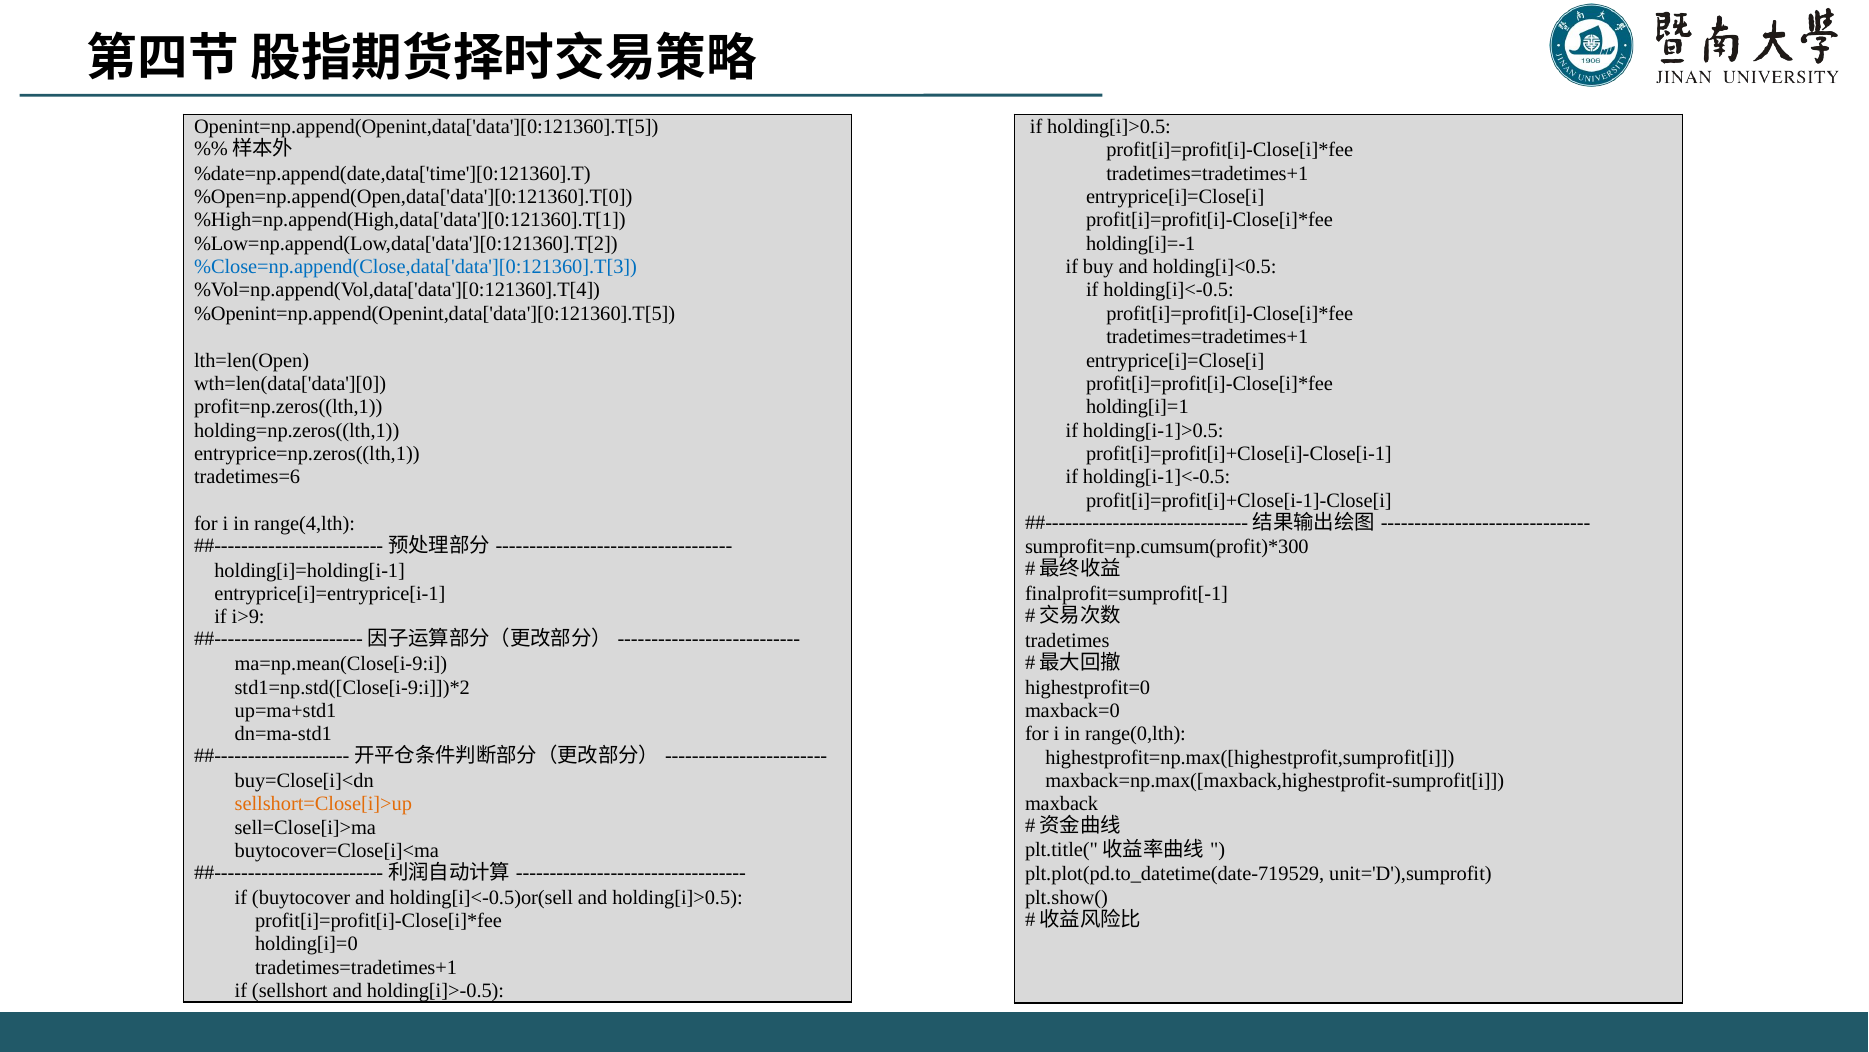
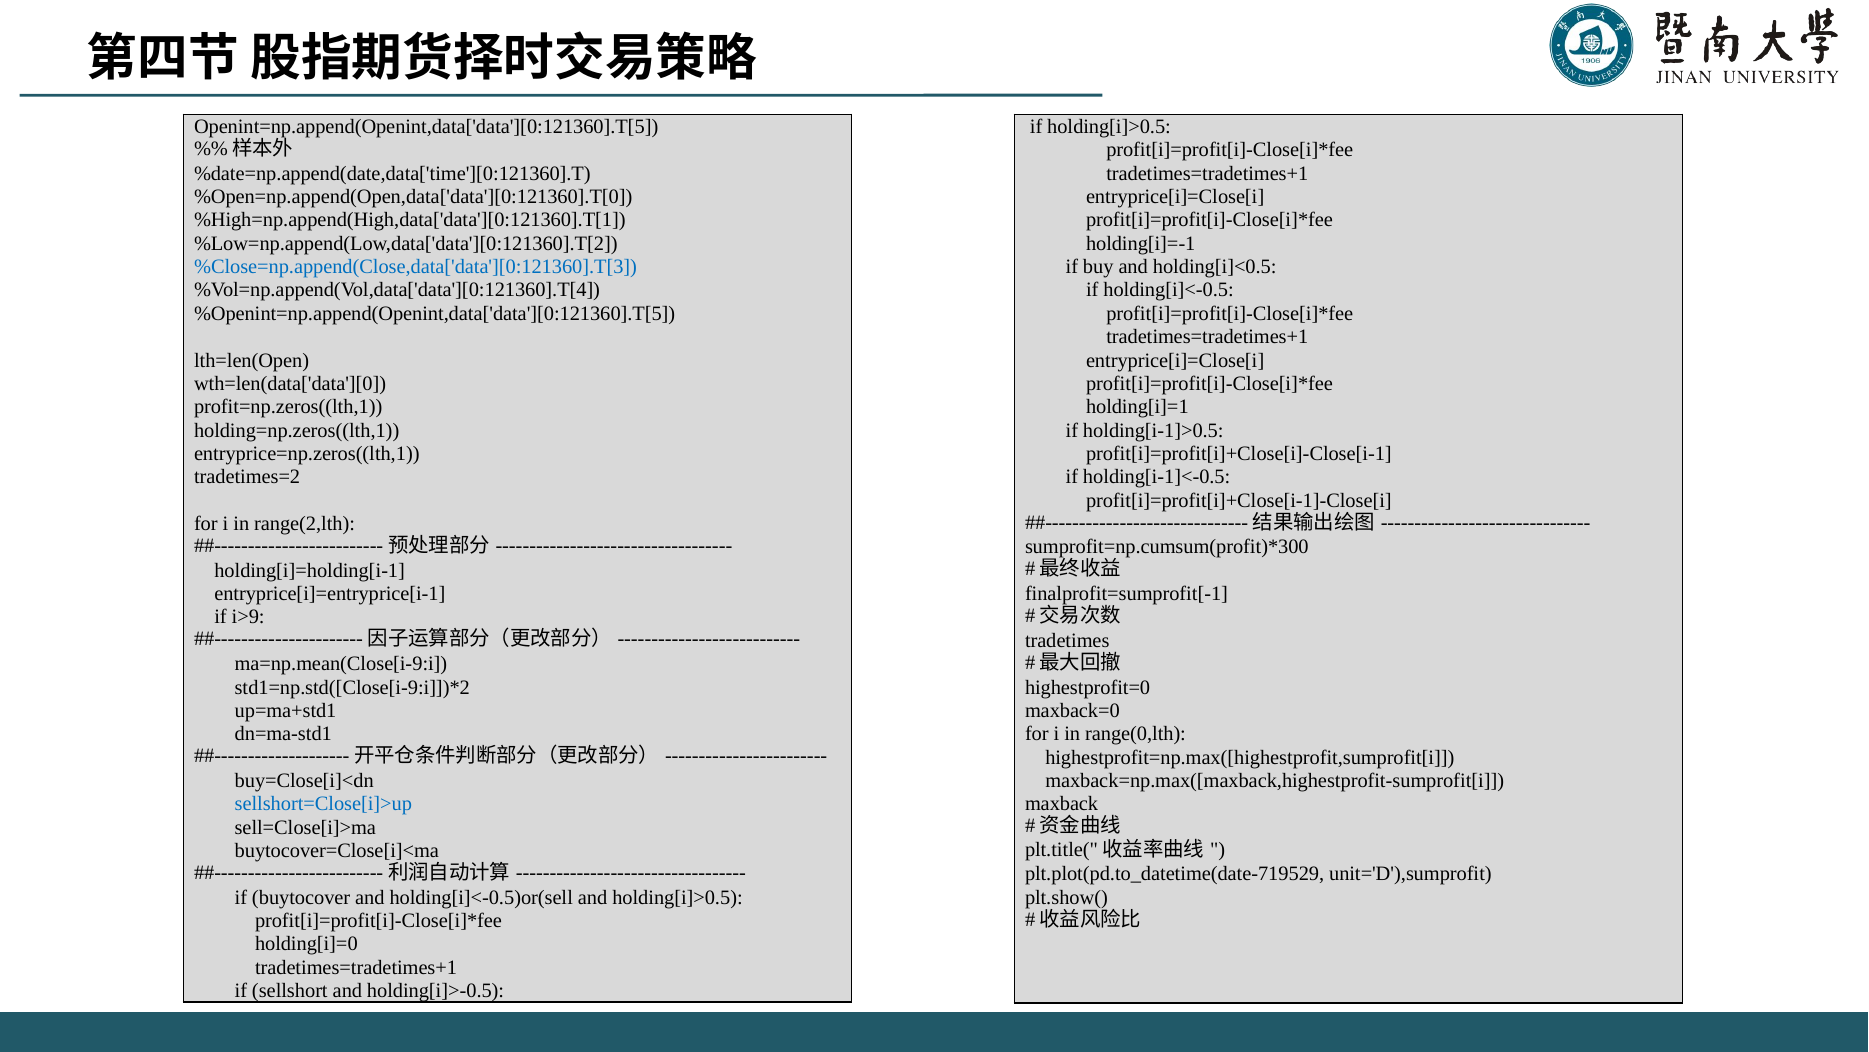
tradetimes=6: tradetimes=6 -> tradetimes=2
range(4,lth: range(4,lth -> range(2,lth
sellshort=Close[i]>up colour: orange -> blue
